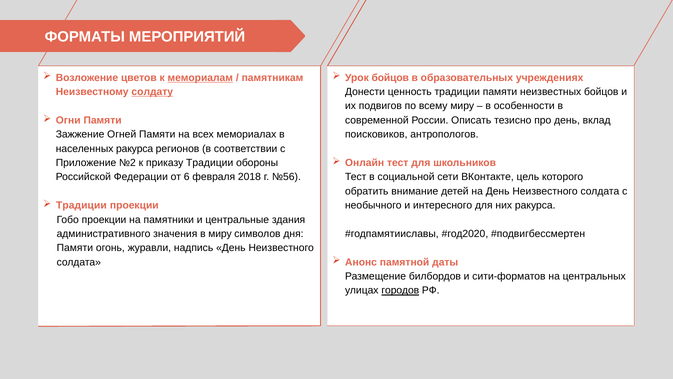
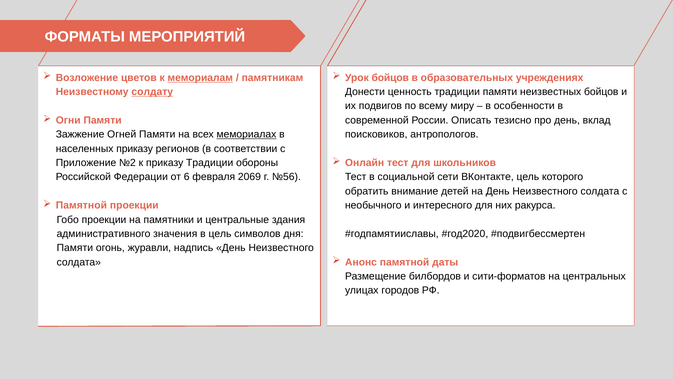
мемориалах underline: none -> present
населенных ракурса: ракурса -> приказу
2018: 2018 -> 2069
Традиции at (81, 205): Традиции -> Памятной
в миру: миру -> цель
городов underline: present -> none
